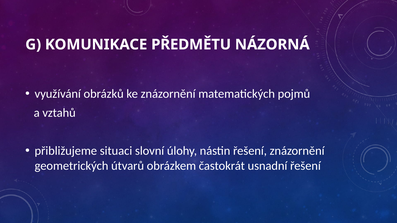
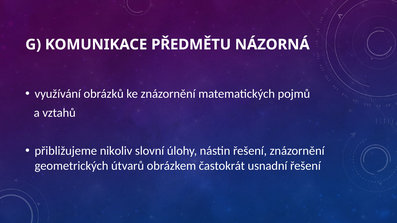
situaci: situaci -> nikoliv
